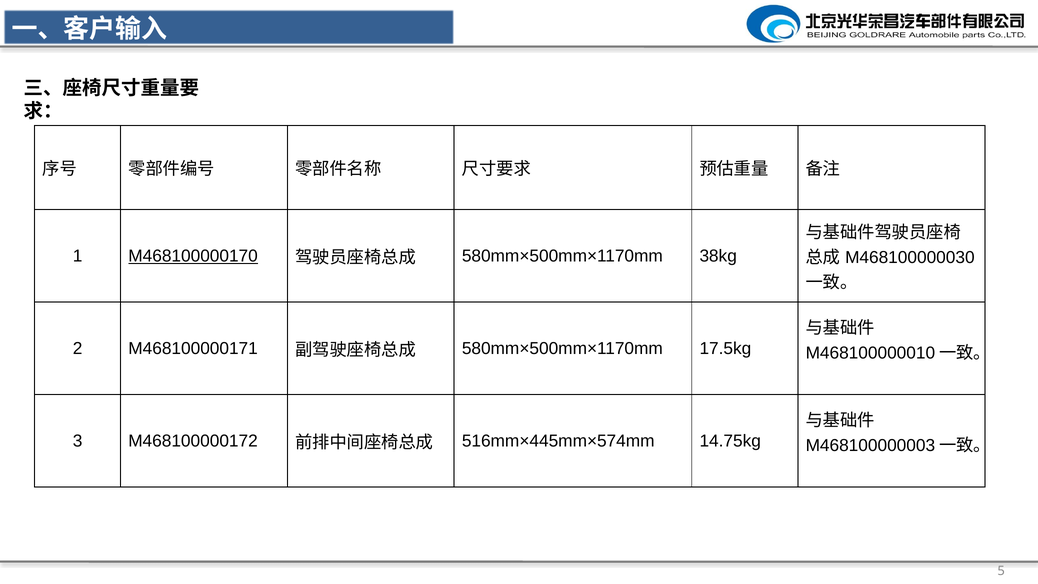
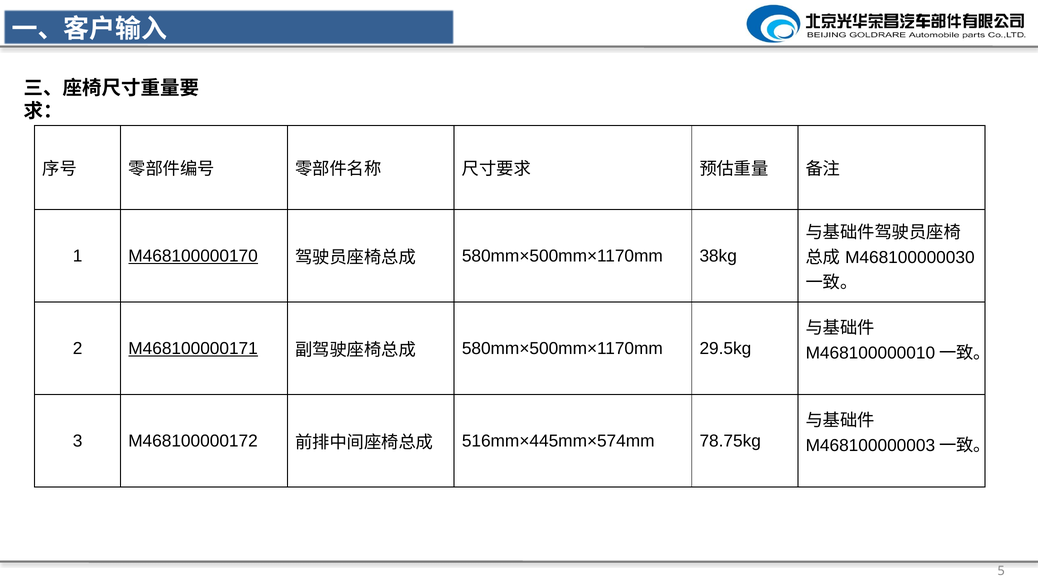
M468100000171 underline: none -> present
17.5kg: 17.5kg -> 29.5kg
14.75kg: 14.75kg -> 78.75kg
